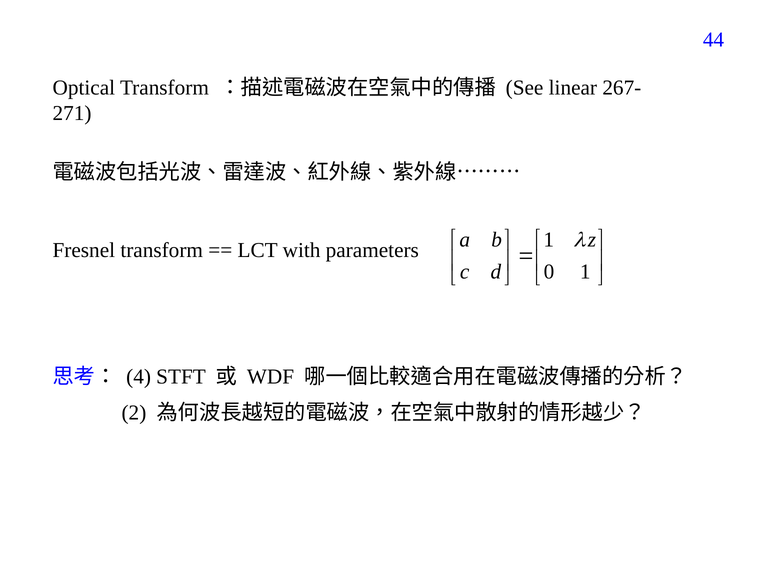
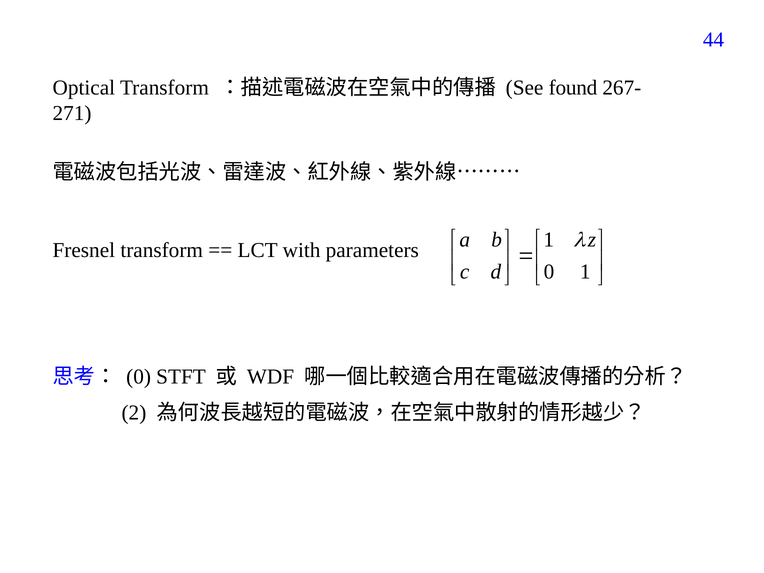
linear: linear -> found
4 at (139, 377): 4 -> 0
